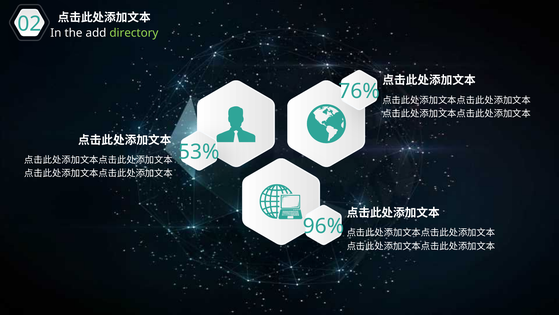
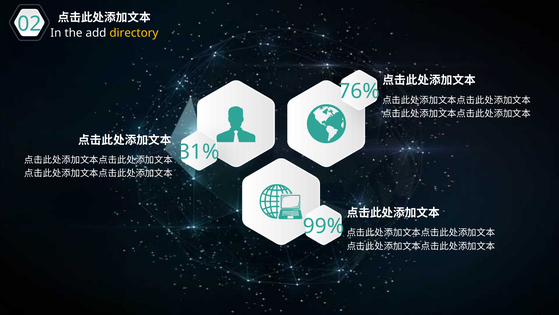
directory colour: light green -> yellow
53%: 53% -> 31%
96%: 96% -> 99%
